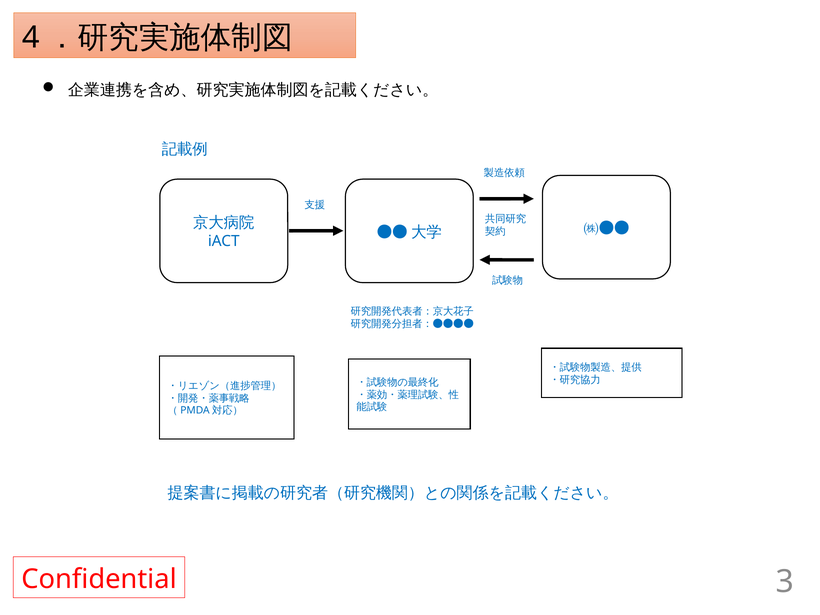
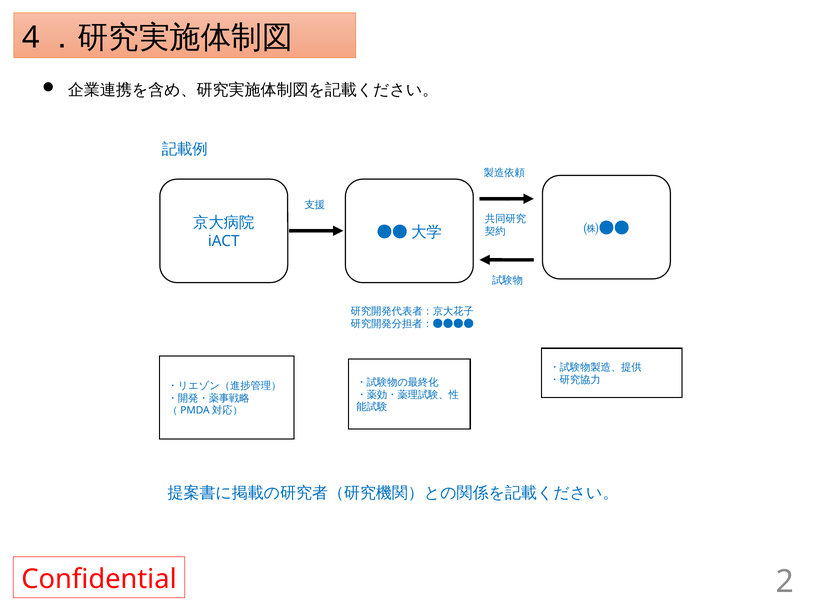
3: 3 -> 2
